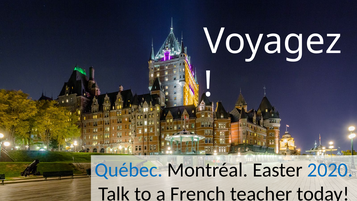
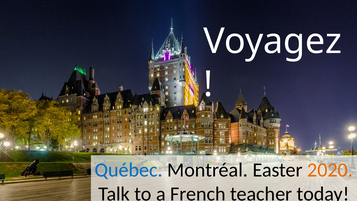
2020 colour: blue -> orange
